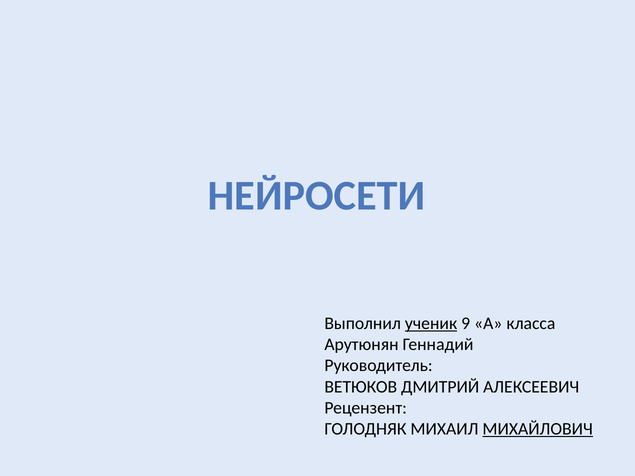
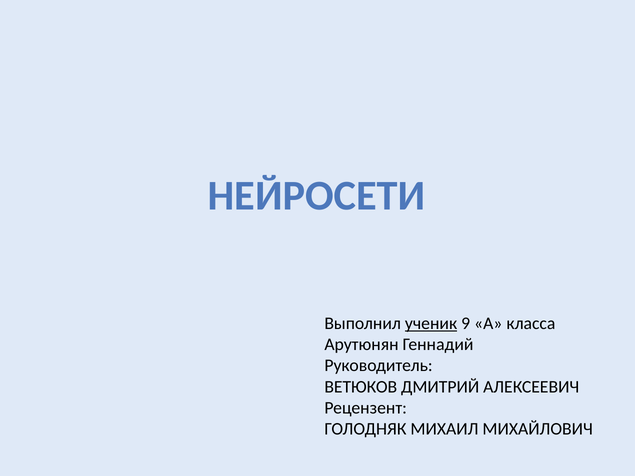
МИХАЙЛОВИЧ underline: present -> none
